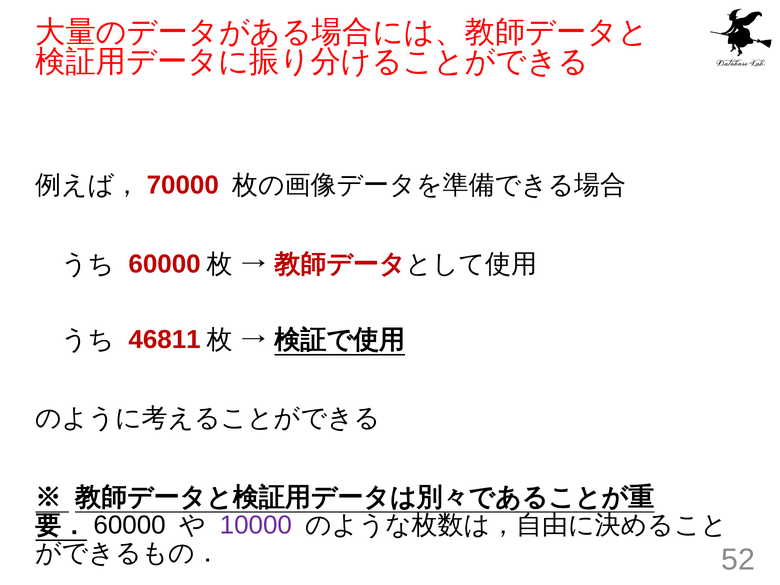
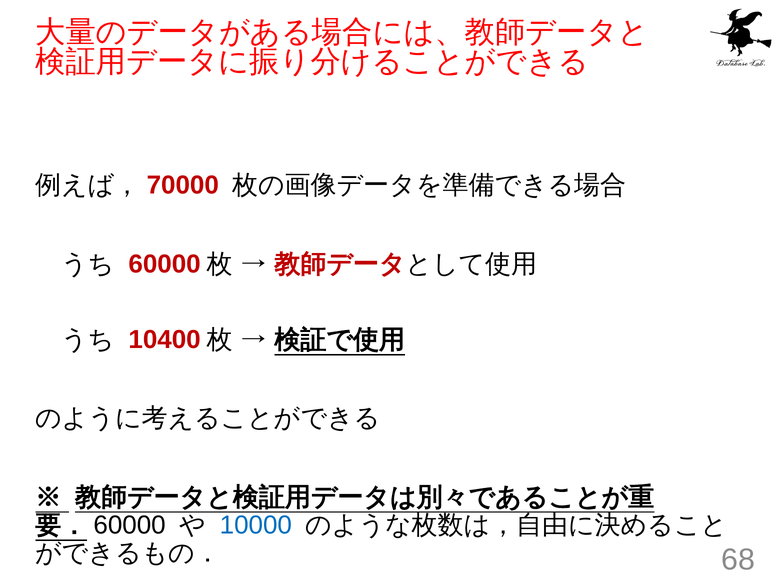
46811: 46811 -> 10400
10000 colour: purple -> blue
52: 52 -> 68
